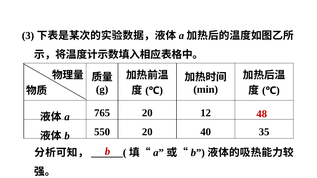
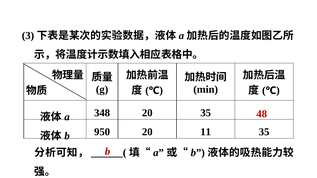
765: 765 -> 348
20 12: 12 -> 35
550: 550 -> 950
40: 40 -> 11
